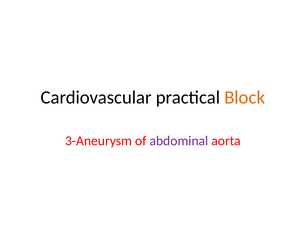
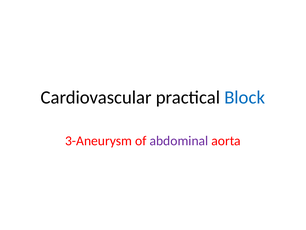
Block colour: orange -> blue
